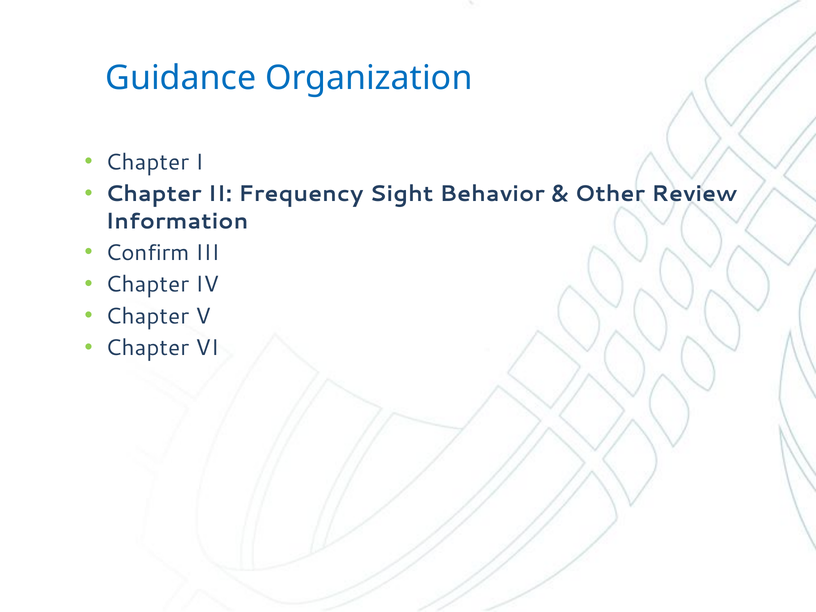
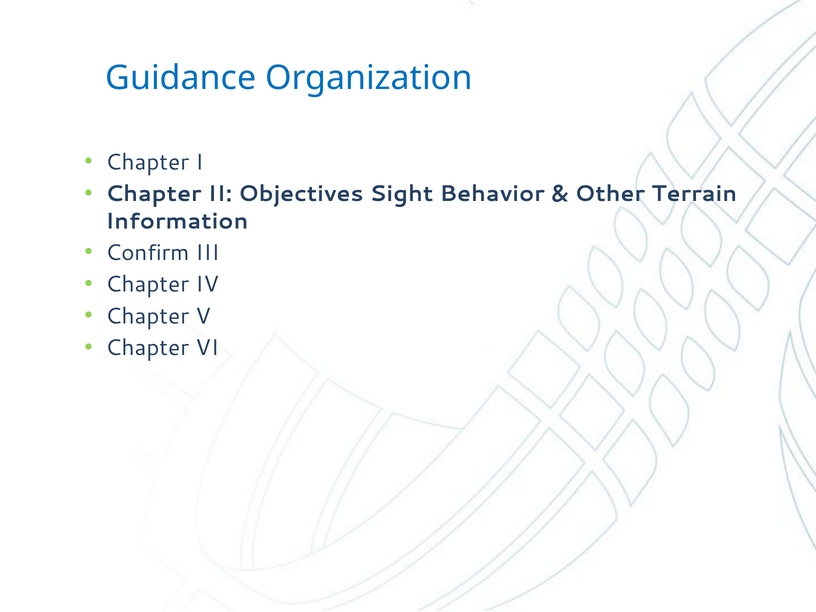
Frequency: Frequency -> Objectives
Review: Review -> Terrain
